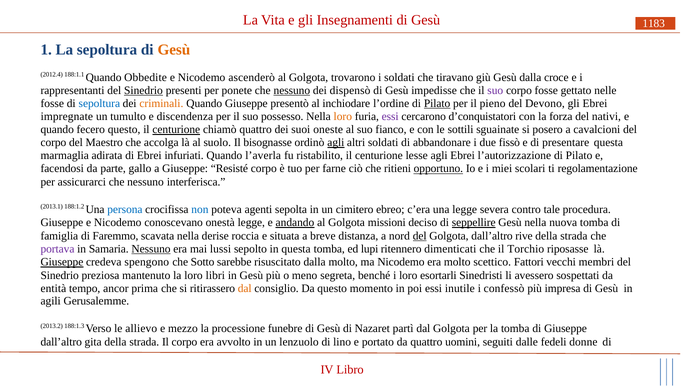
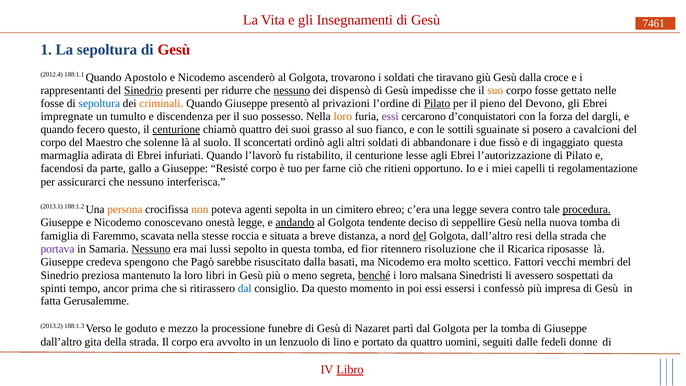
1183: 1183 -> 7461
Gesù at (174, 50) colour: orange -> red
Obbedite: Obbedite -> Apostolo
ponete: ponete -> ridurre
suo at (495, 91) colour: purple -> orange
inchiodare: inchiodare -> privazioni
nativi: nativi -> dargli
oneste: oneste -> grasso
accolga: accolga -> solenne
bisognasse: bisognasse -> sconcertati
agli at (336, 143) underline: present -> none
presentare: presentare -> ingaggiato
l’averla: l’averla -> l’lavorò
opportuno underline: present -> none
scolari: scolari -> capelli
persona colour: blue -> orange
non colour: blue -> orange
procedura underline: none -> present
missioni: missioni -> tendente
seppellire underline: present -> none
derise: derise -> stesse
rive: rive -> resi
lupi: lupi -> fior
dimenticati: dimenticati -> risoluzione
Torchio: Torchio -> Ricarica
Giuseppe at (62, 262) underline: present -> none
Sotto: Sotto -> Pagò
dalla molto: molto -> basati
benché underline: none -> present
esortarli: esortarli -> malsana
entità: entità -> spinti
dal at (245, 289) colour: orange -> blue
inutile: inutile -> essersi
agili: agili -> fatta
allievo: allievo -> goduto
Libro underline: none -> present
